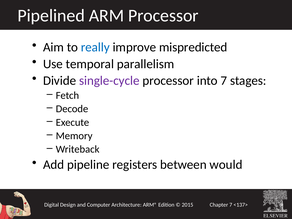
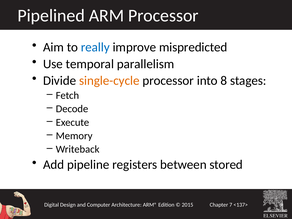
single-cycle colour: purple -> orange
into 7: 7 -> 8
would: would -> stored
